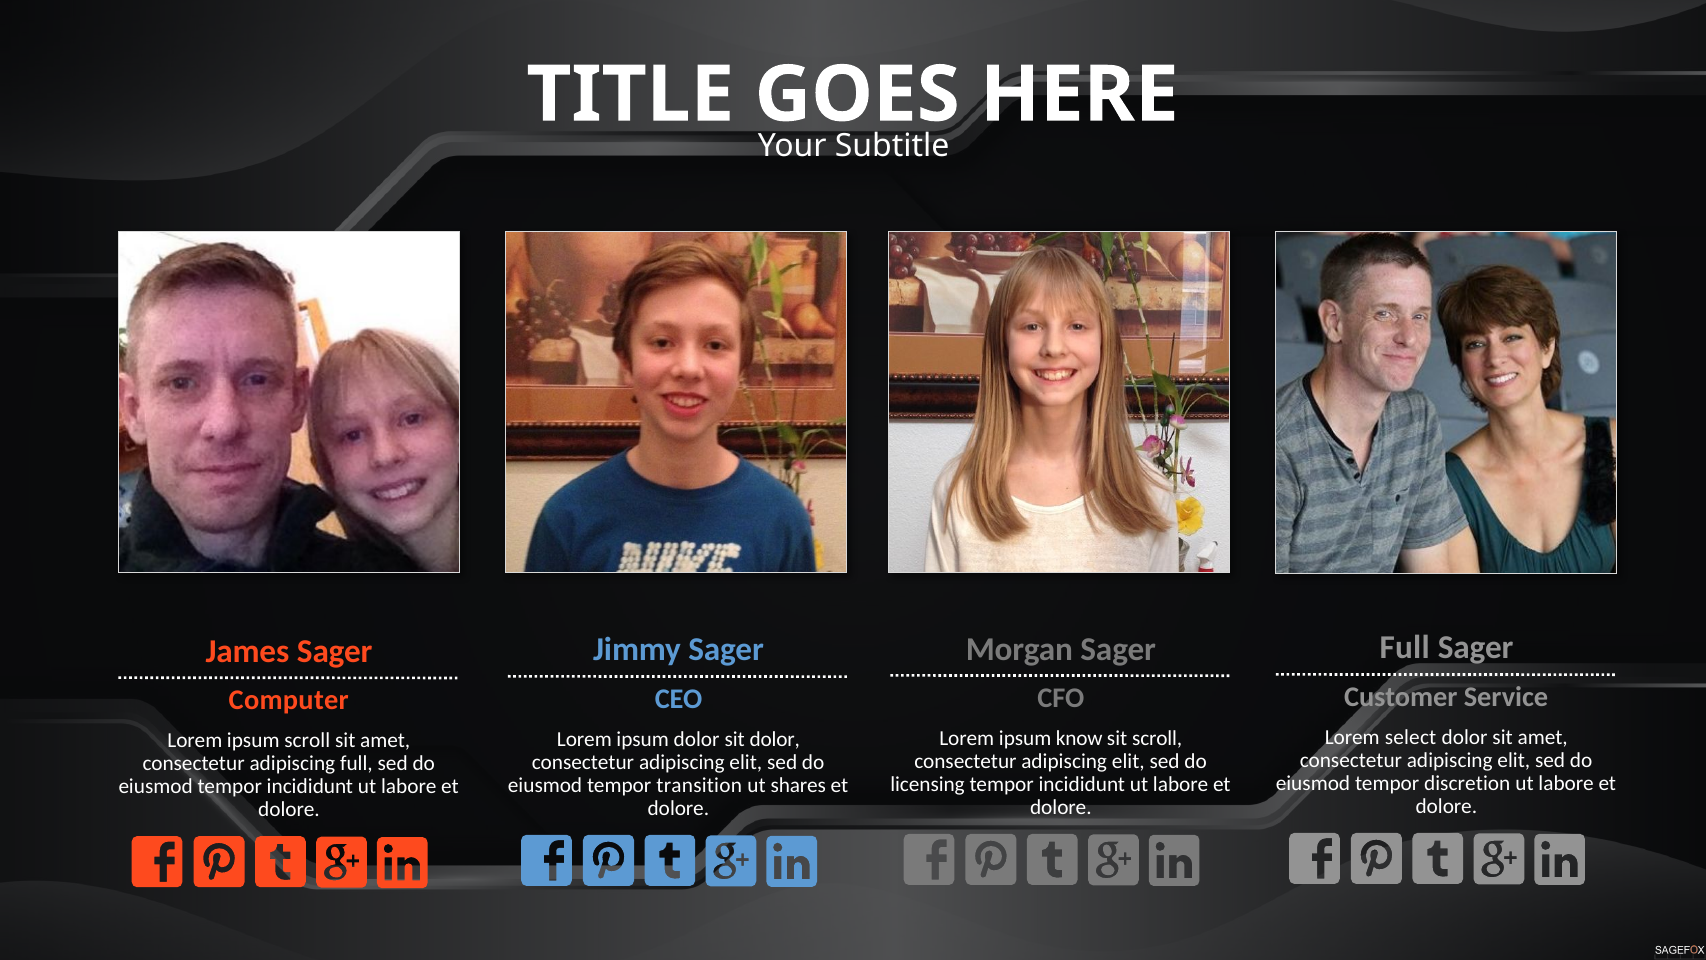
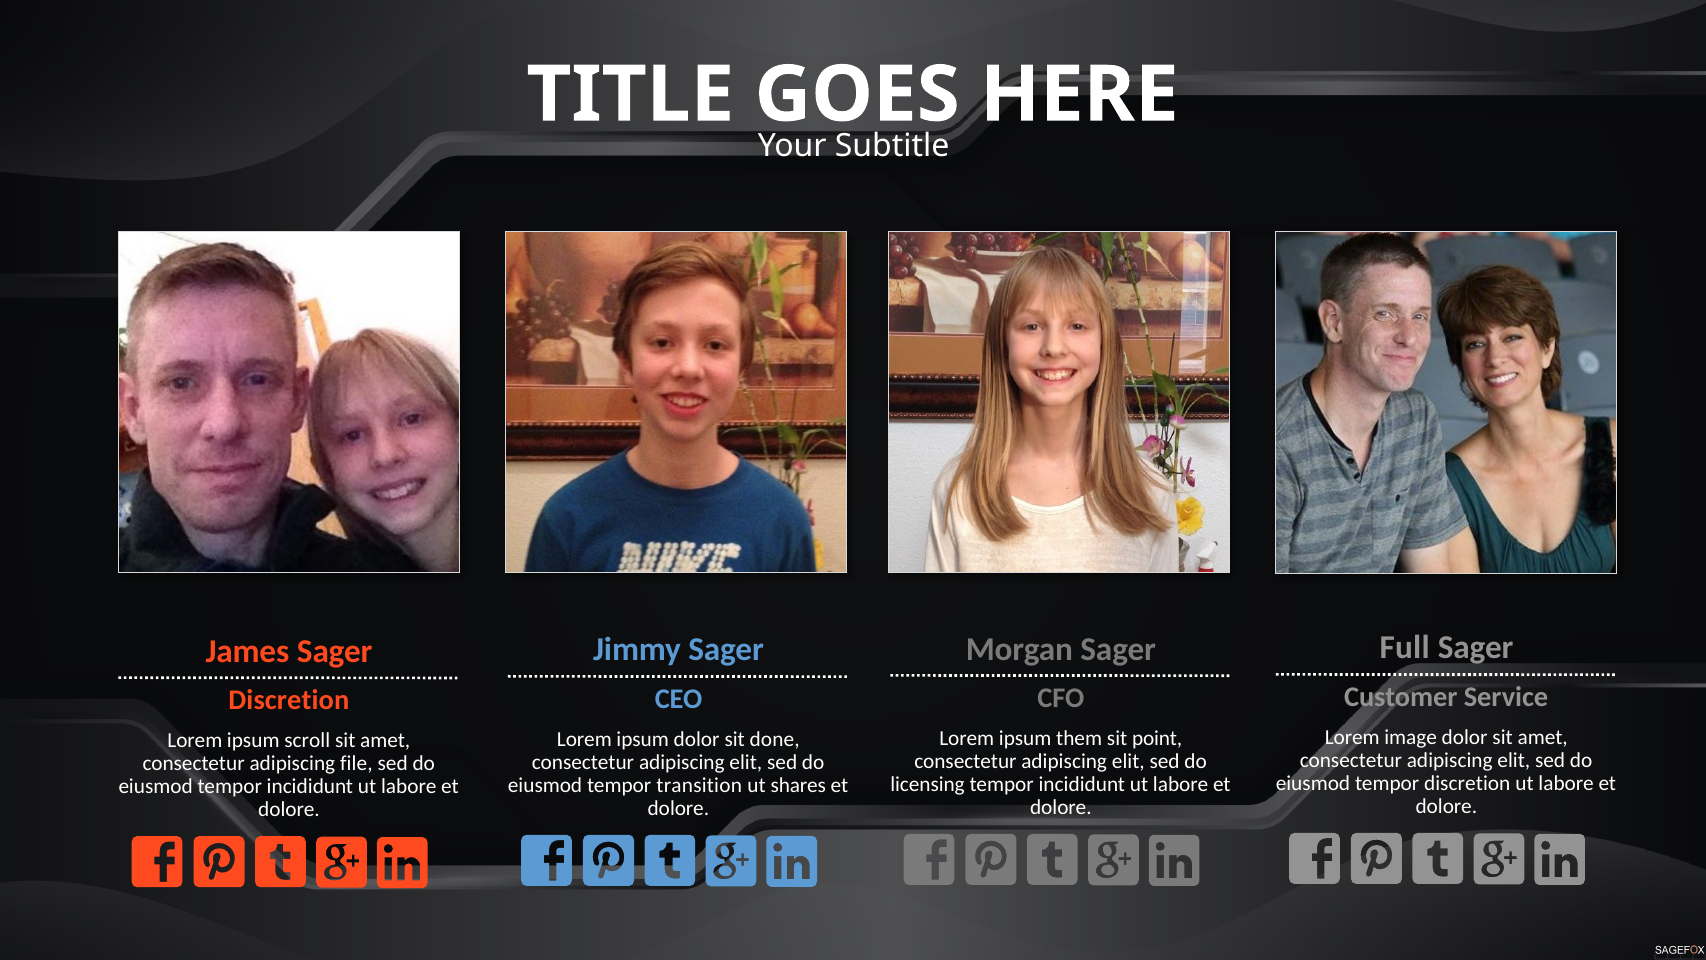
Computer at (289, 700): Computer -> Discretion
select: select -> image
know: know -> them
sit scroll: scroll -> point
sit dolor: dolor -> done
adipiscing full: full -> file
